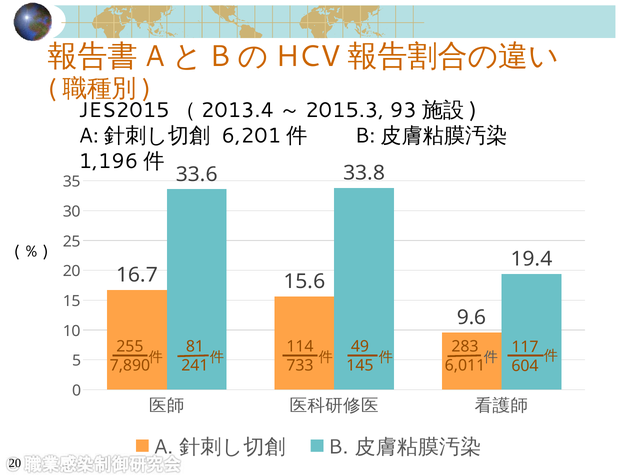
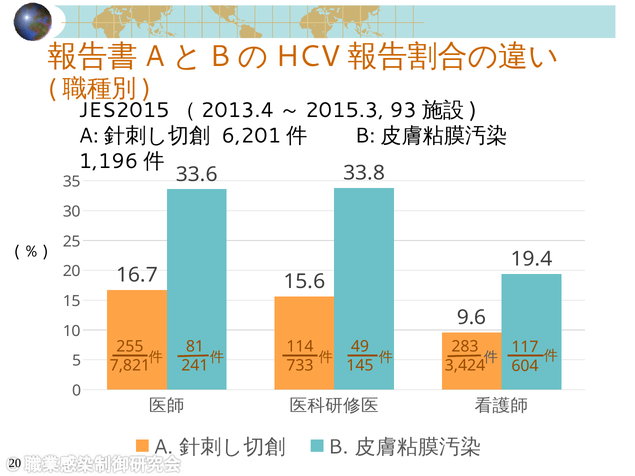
7,890: 7,890 -> 7,821
6,011: 6,011 -> 3,424
